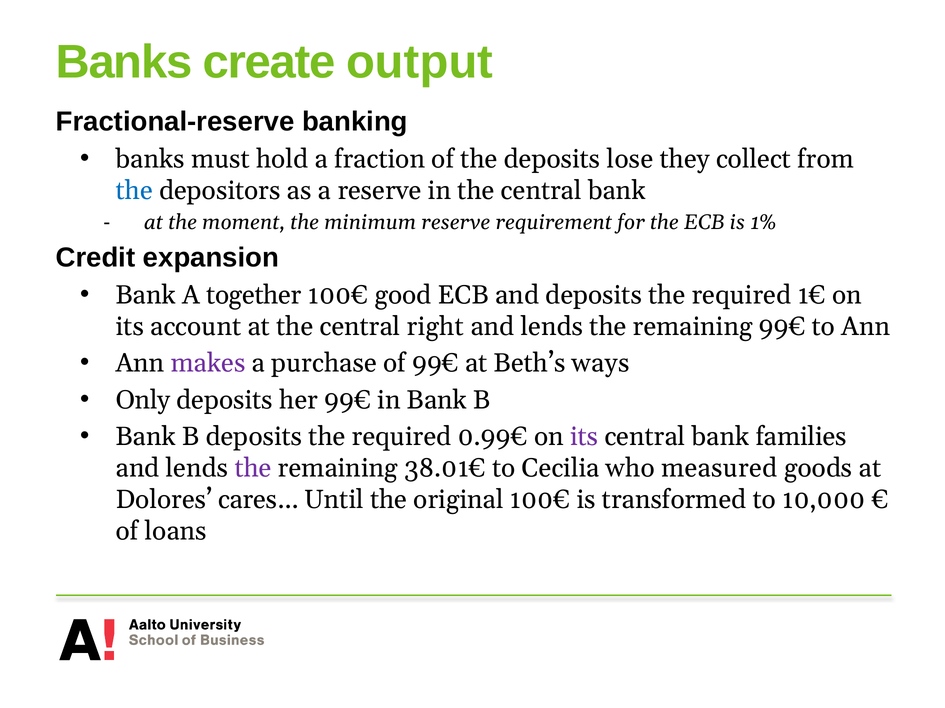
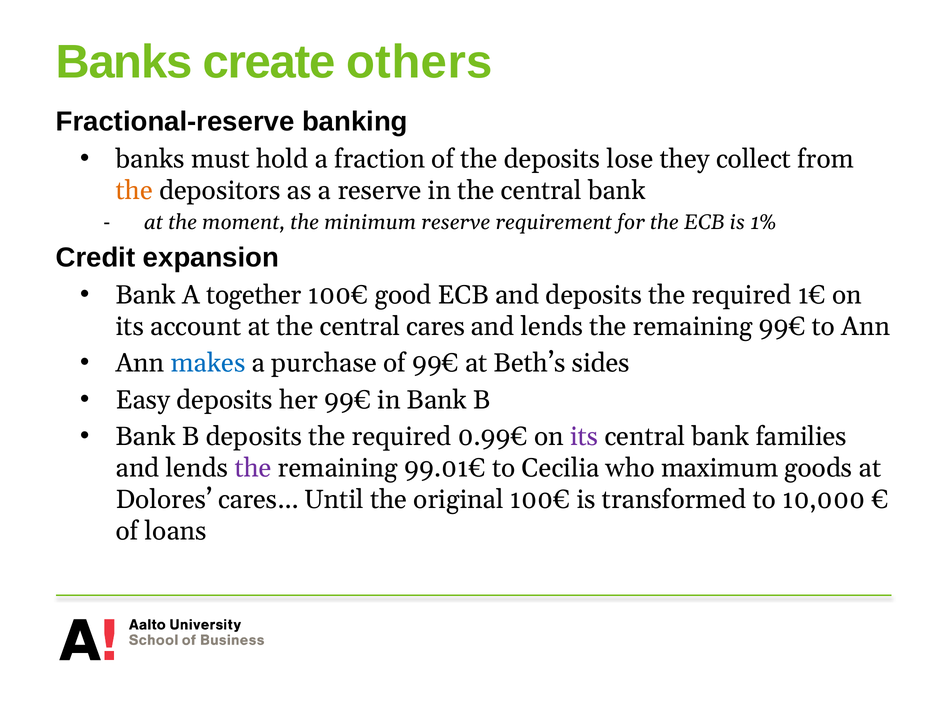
output: output -> others
the at (134, 191) colour: blue -> orange
right: right -> cares
makes colour: purple -> blue
ways: ways -> sides
Only: Only -> Easy
38.01€: 38.01€ -> 99.01€
measured: measured -> maximum
